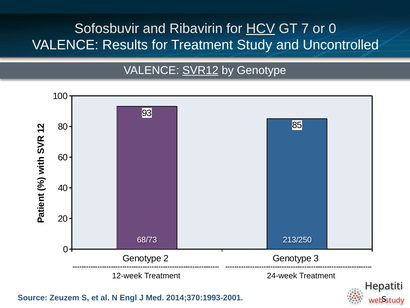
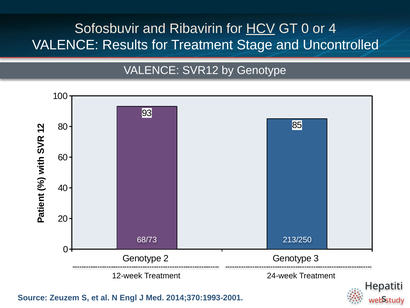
GT 7: 7 -> 0
or 0: 0 -> 4
Treatment Study: Study -> Stage
SVR12 underline: present -> none
